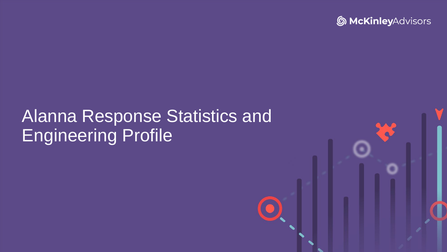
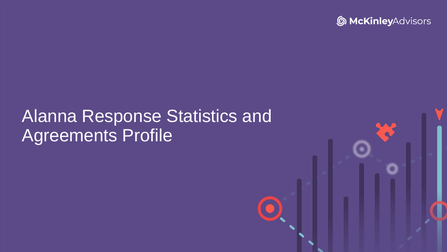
Engineering: Engineering -> Agreements
